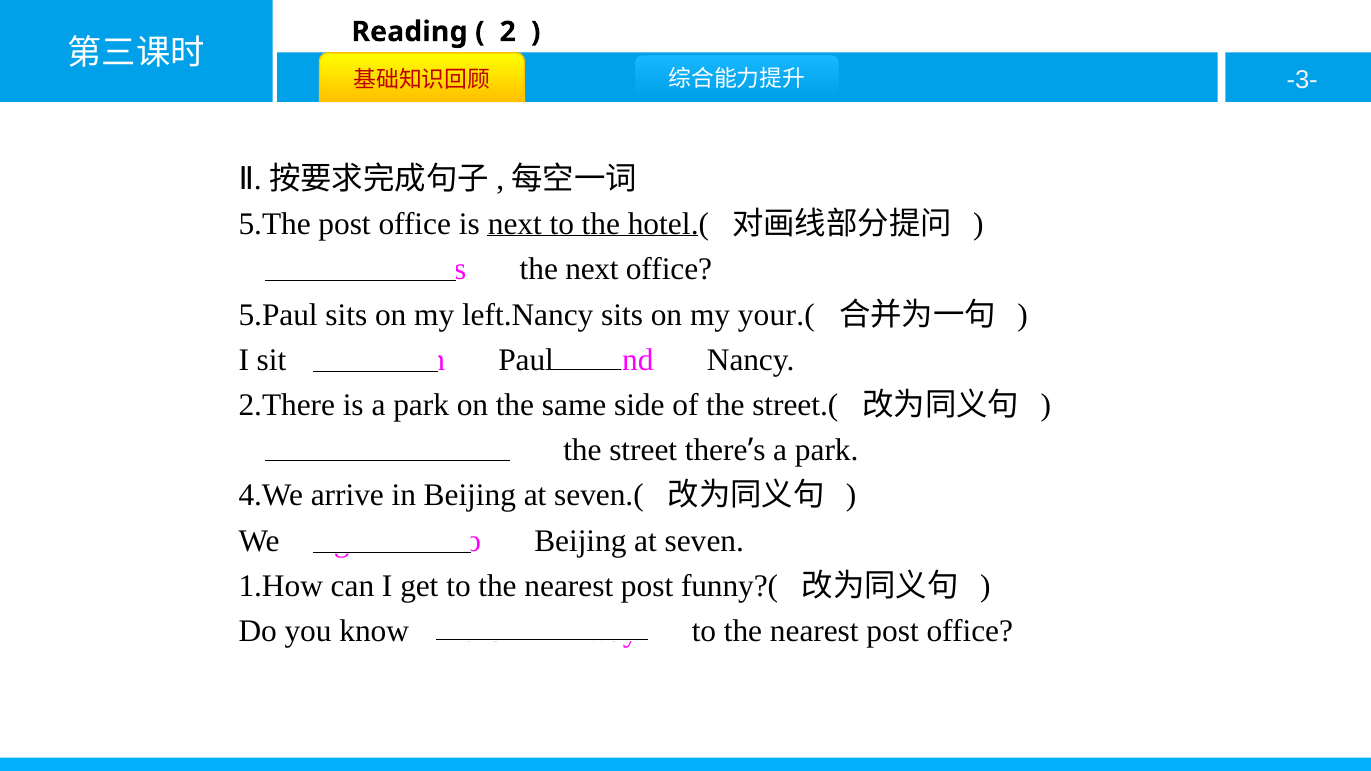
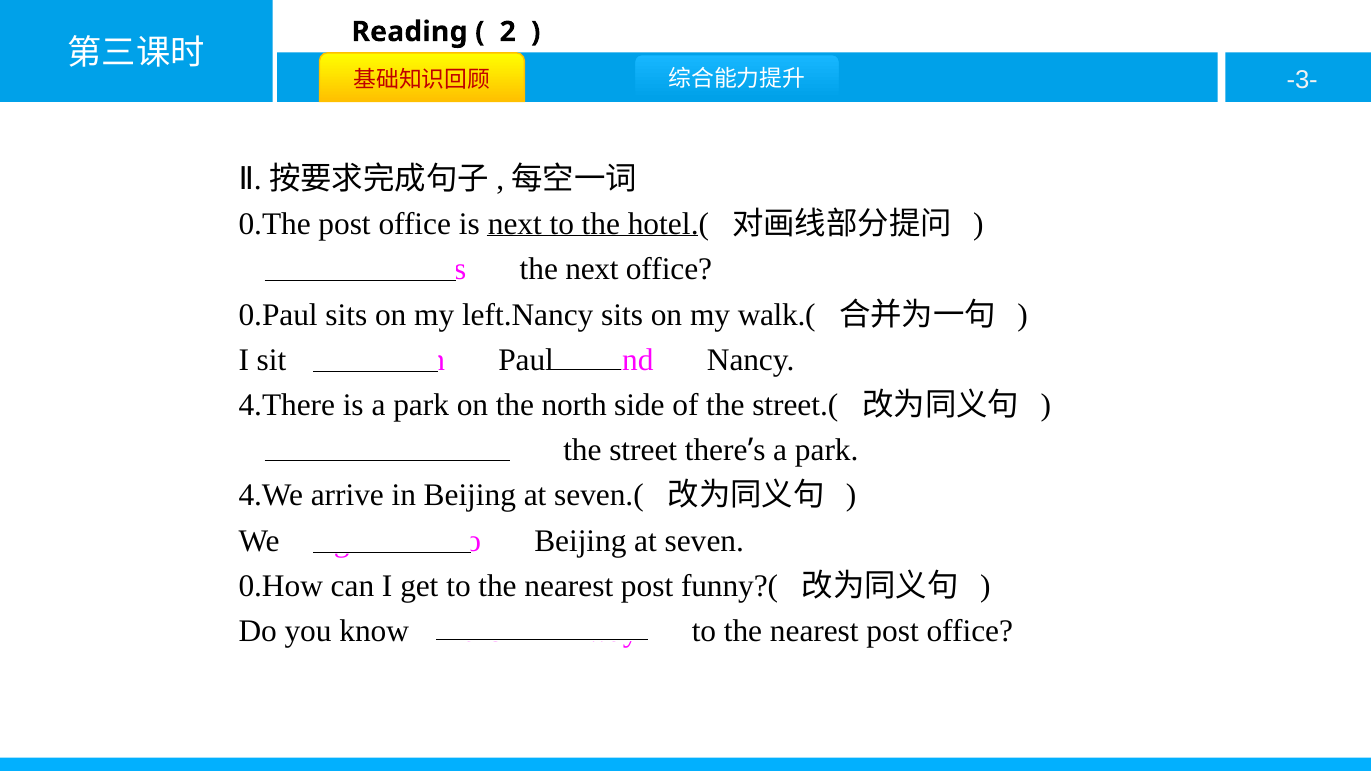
5.The: 5.The -> 0.The
5.Paul: 5.Paul -> 0.Paul
your.(: your.( -> walk.(
2.There: 2.There -> 4.There
same: same -> north
1.How: 1.How -> 0.How
